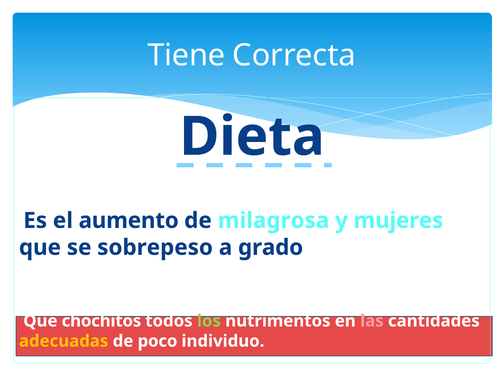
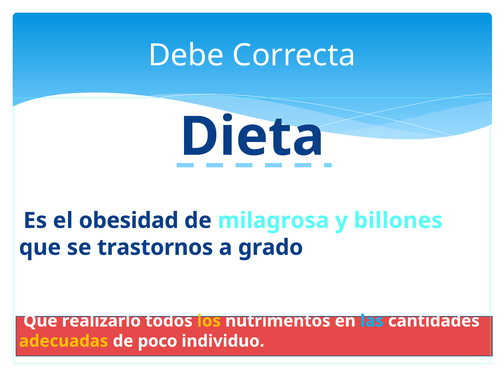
Tiene: Tiene -> Debe
aumento: aumento -> obesidad
mujeres: mujeres -> billones
sobrepeso: sobrepeso -> trastornos
chochitos: chochitos -> realizarlo
los colour: light green -> yellow
las colour: pink -> light blue
